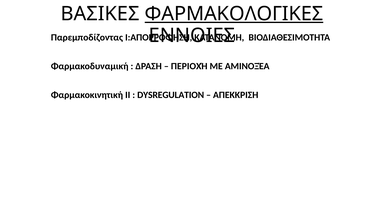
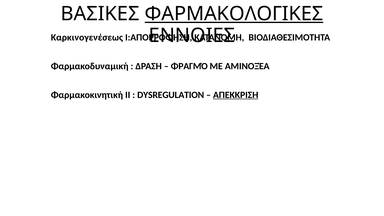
Παρεμποδίζοντας: Παρεμποδίζοντας -> Καρκινογενέσεως
ΠΕΡΙΟΧΉ: ΠΕΡΙΟΧΉ -> ΦΡΑΓΜΌ
ΑΠΕΚΚΡΙΣΗ underline: none -> present
